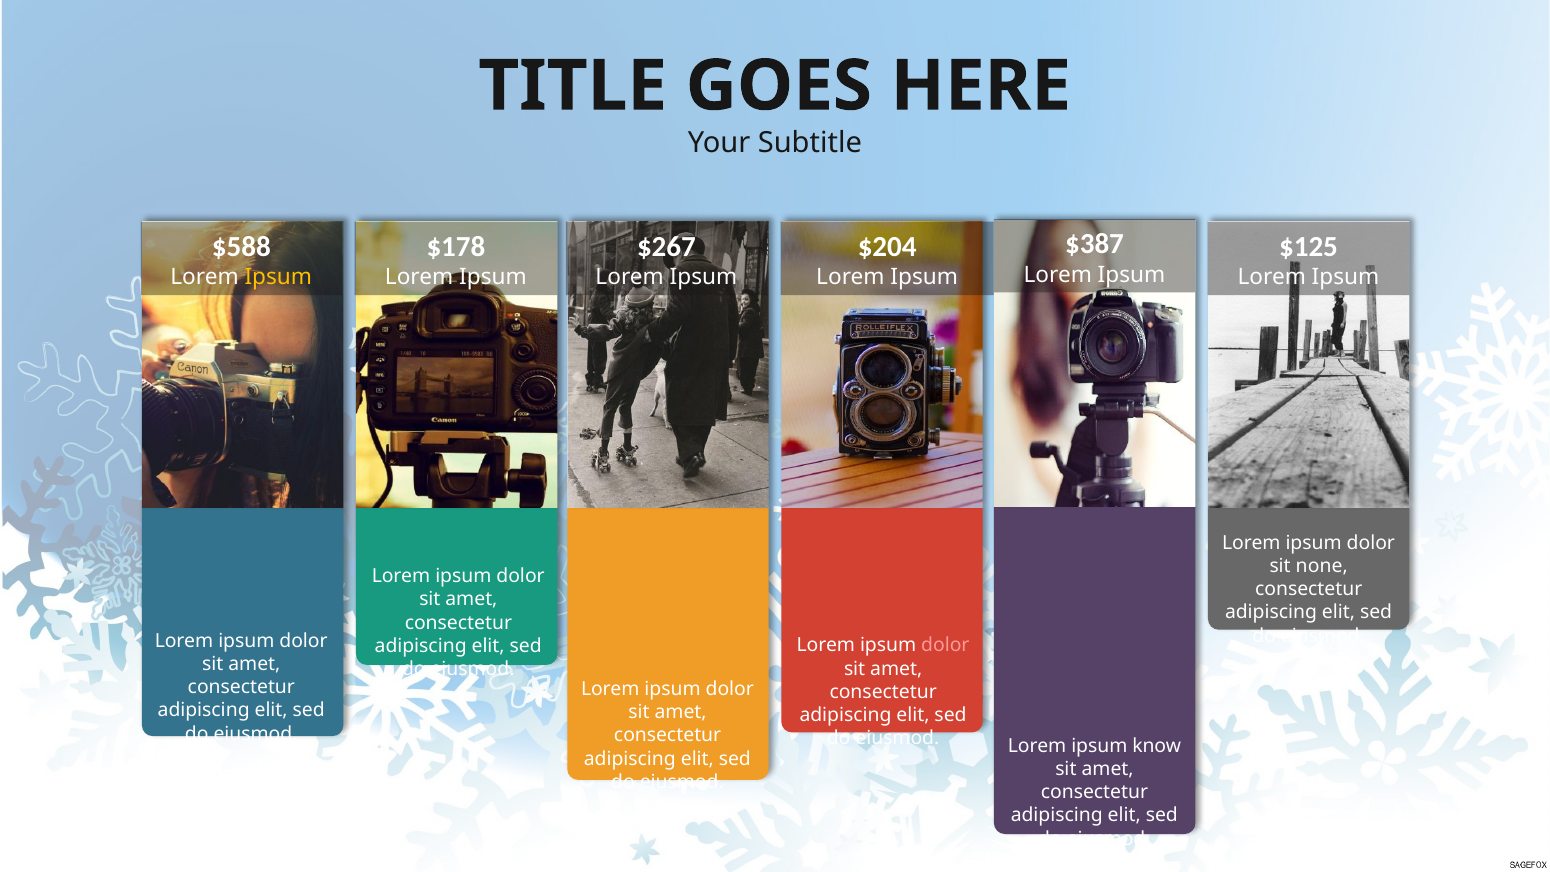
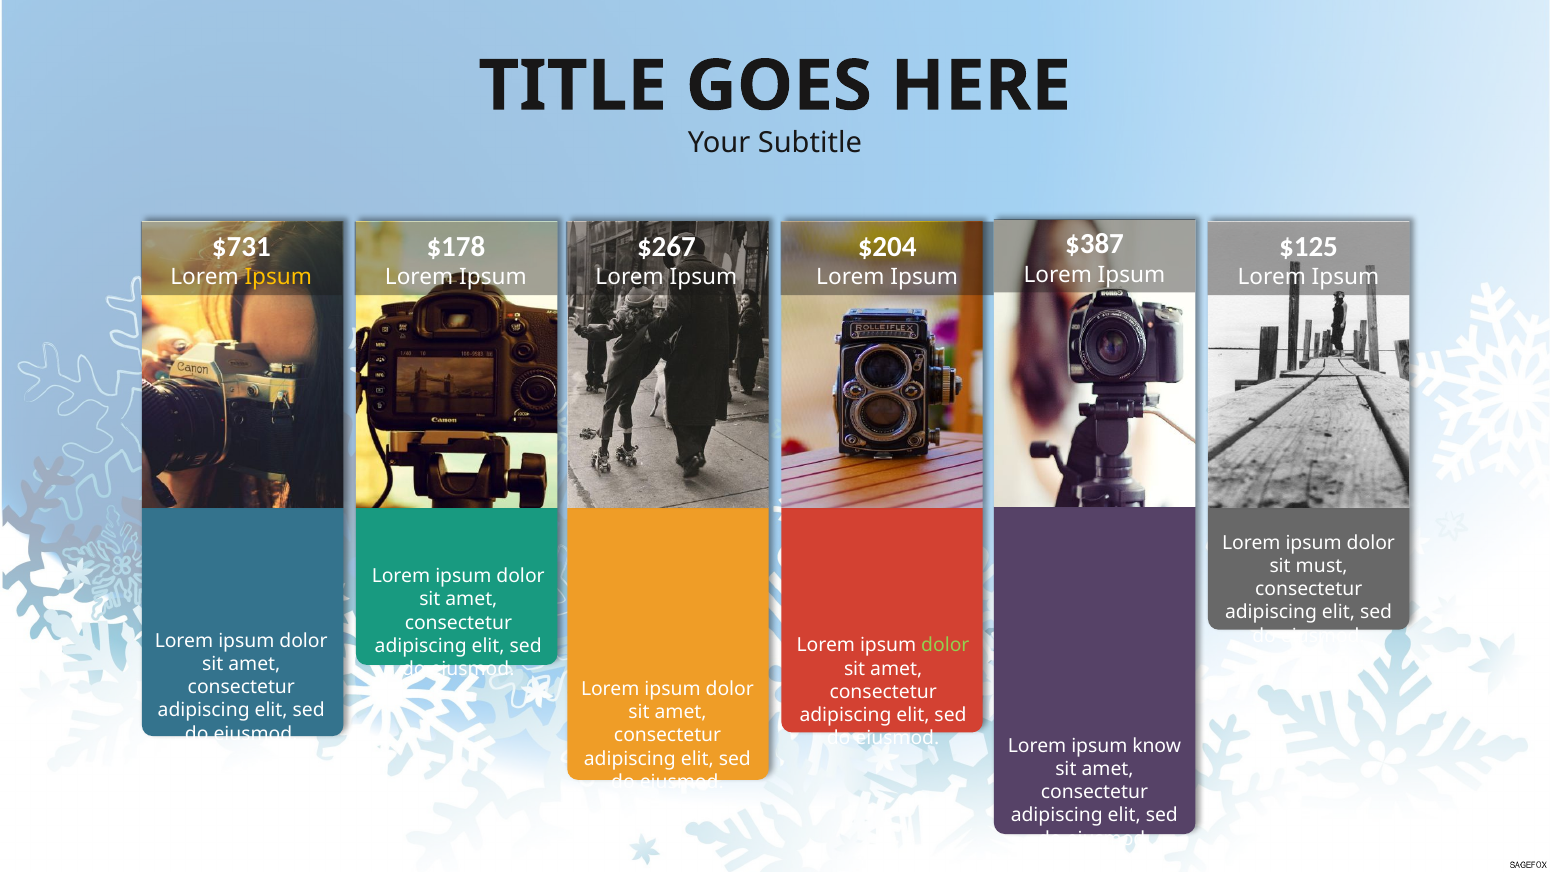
$588: $588 -> $731
none: none -> must
dolor at (945, 645) colour: pink -> light green
